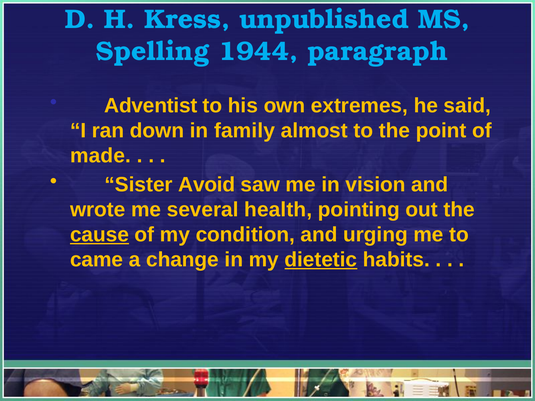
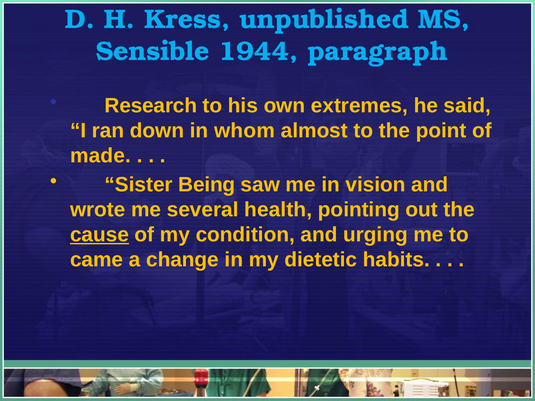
Spelling: Spelling -> Sensible
Adventist: Adventist -> Research
family: family -> whom
Avoid: Avoid -> Being
dietetic underline: present -> none
